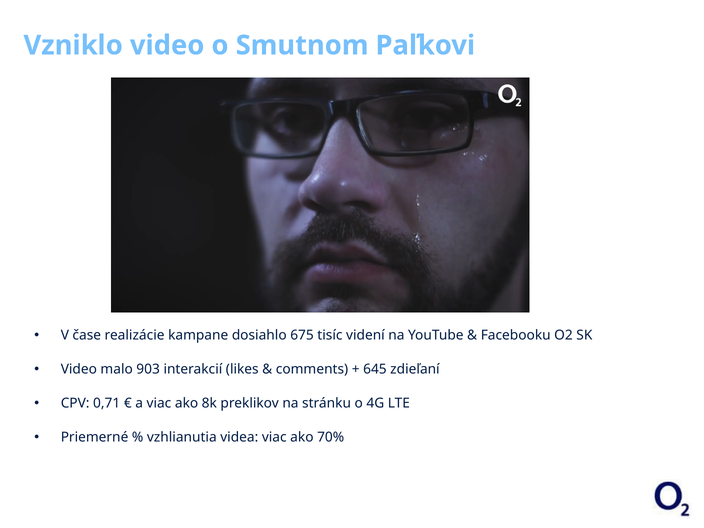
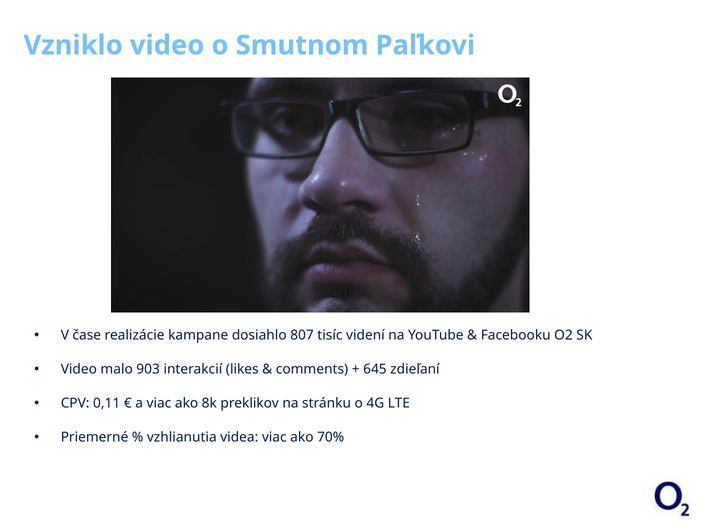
675: 675 -> 807
0,71: 0,71 -> 0,11
